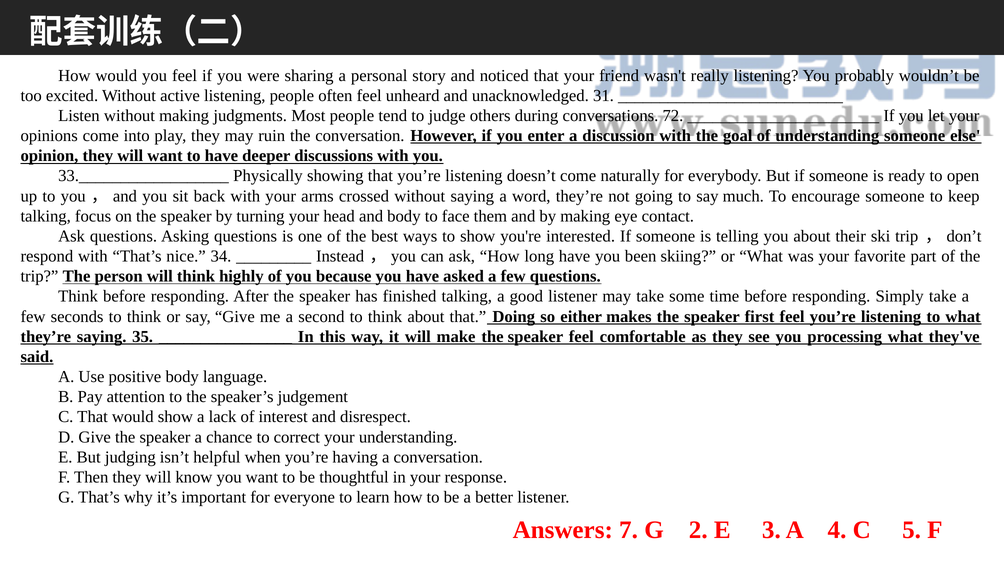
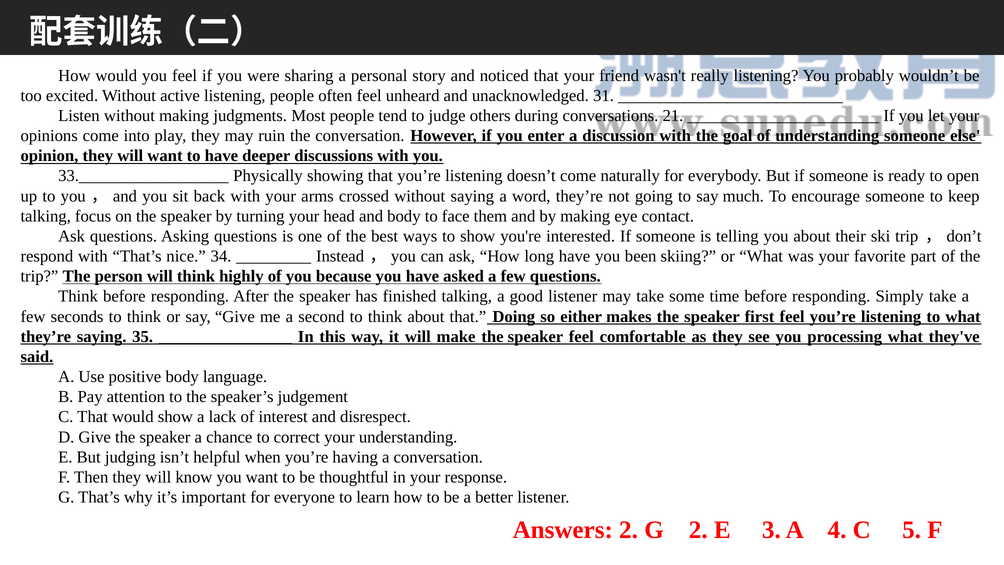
72: 72 -> 21
Answers 7: 7 -> 2
